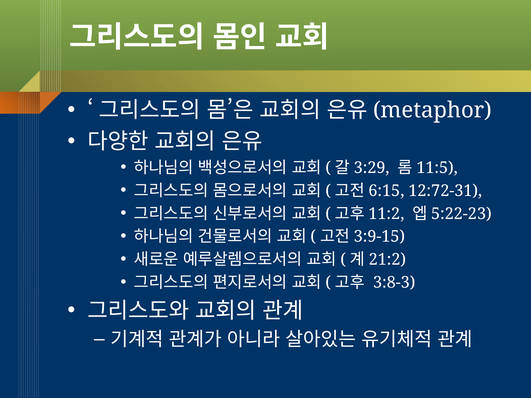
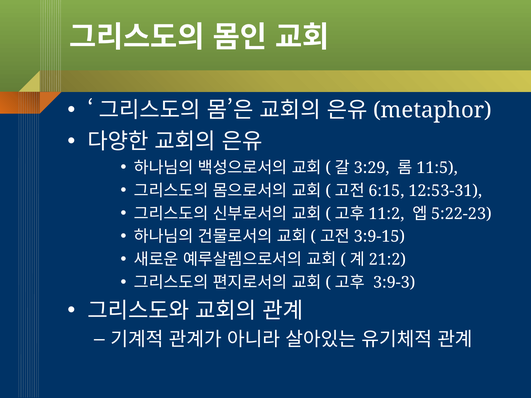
12:72-31: 12:72-31 -> 12:53-31
3:8-3: 3:8-3 -> 3:9-3
